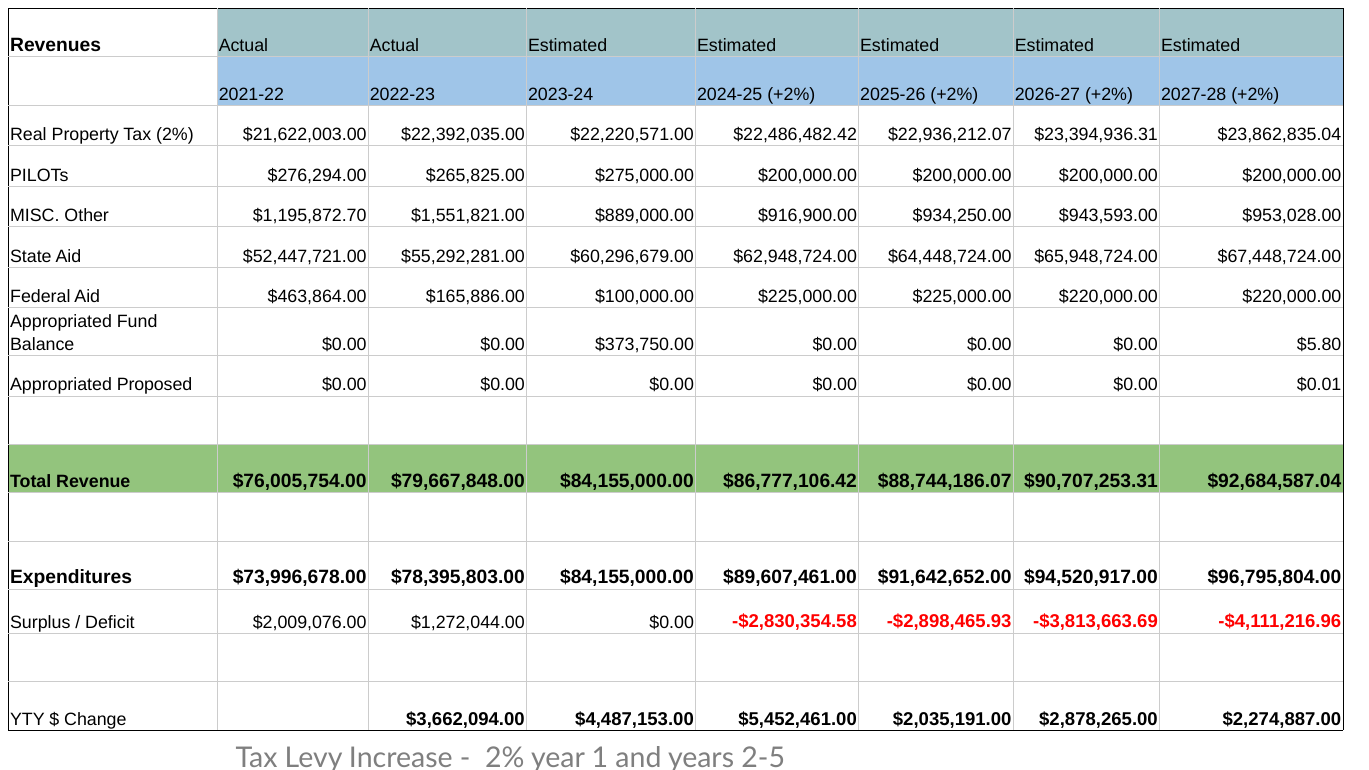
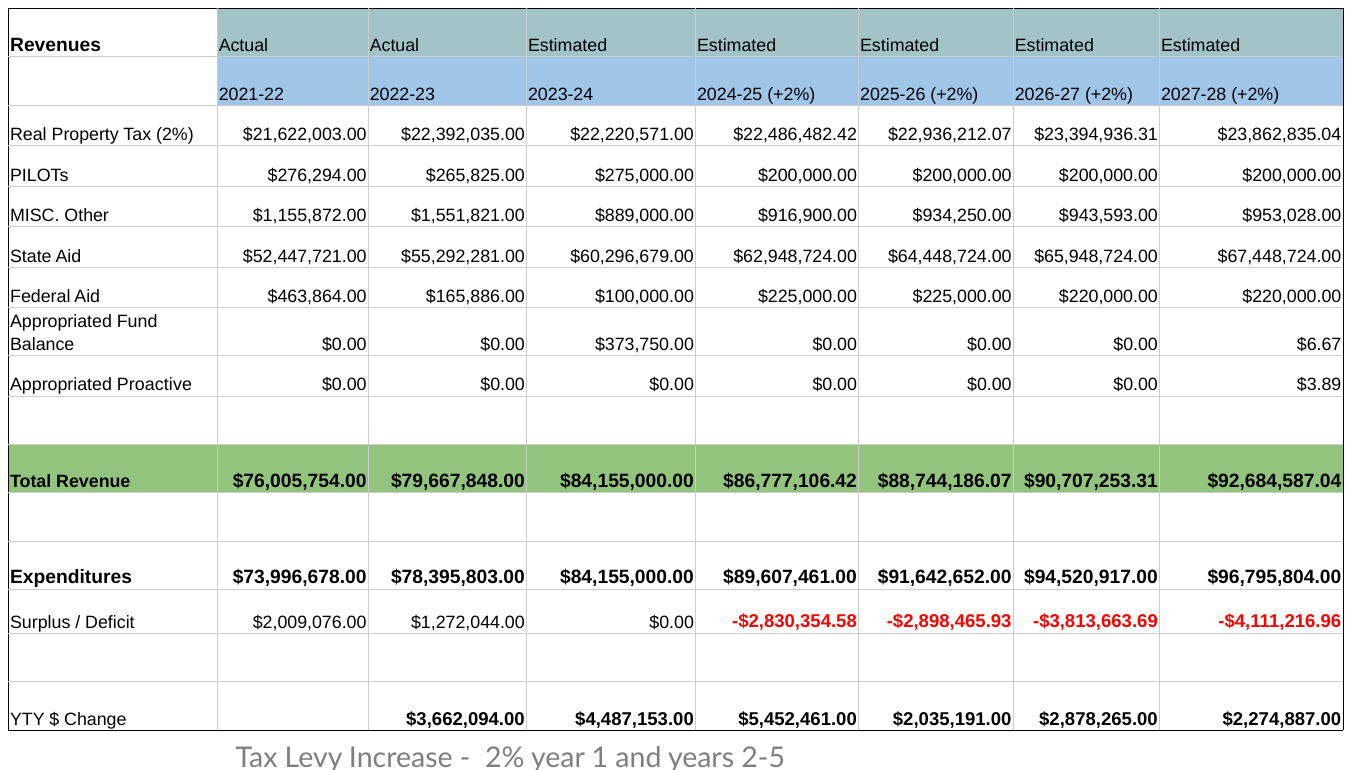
$1,195,872.70: $1,195,872.70 -> $1,155,872.00
$5.80: $5.80 -> $6.67
Proposed: Proposed -> Proactive
$0.01: $0.01 -> $3.89
